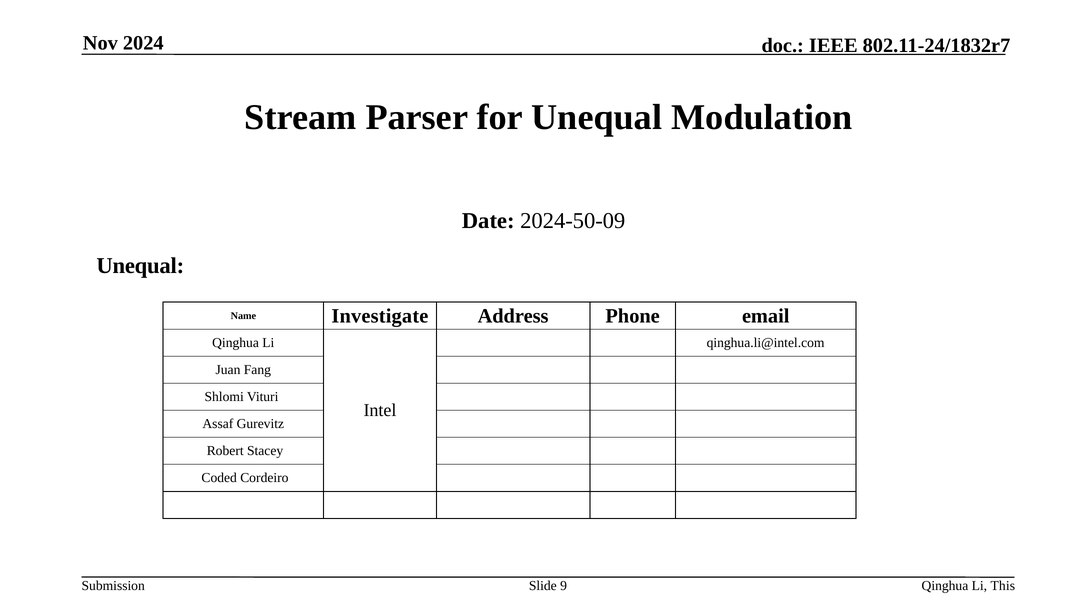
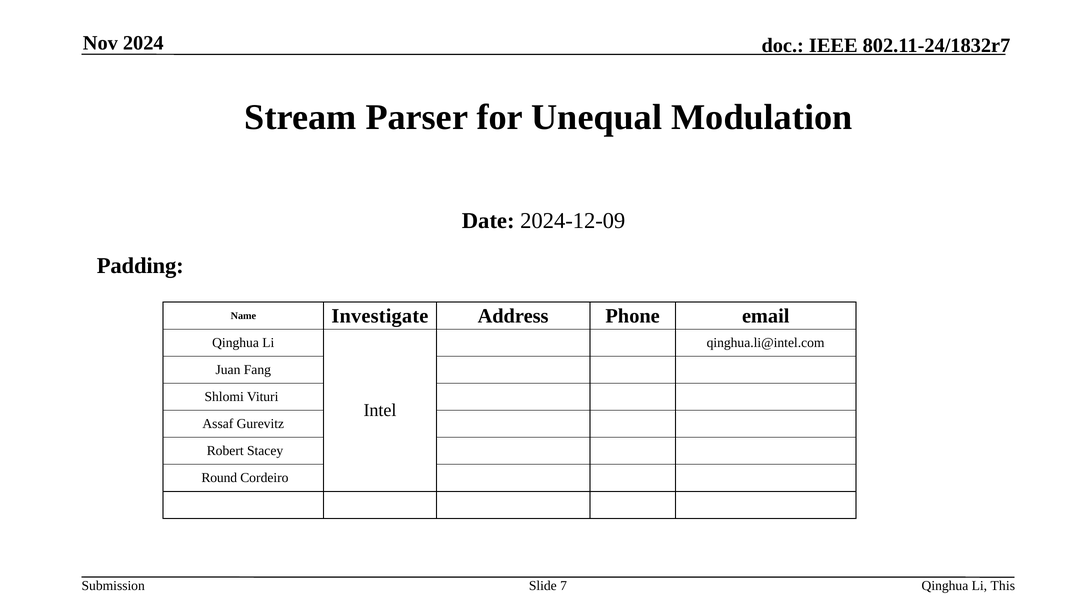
2024-50-09: 2024-50-09 -> 2024-12-09
Unequal at (140, 266): Unequal -> Padding
Coded: Coded -> Round
9: 9 -> 7
